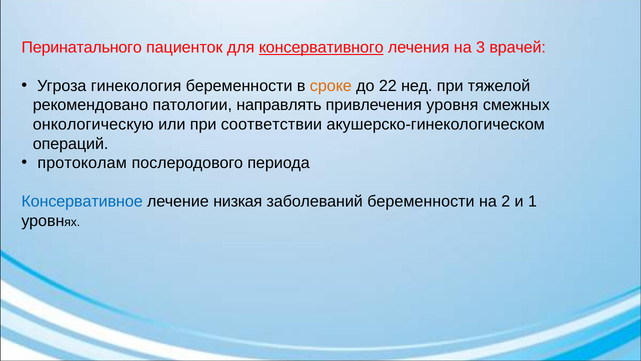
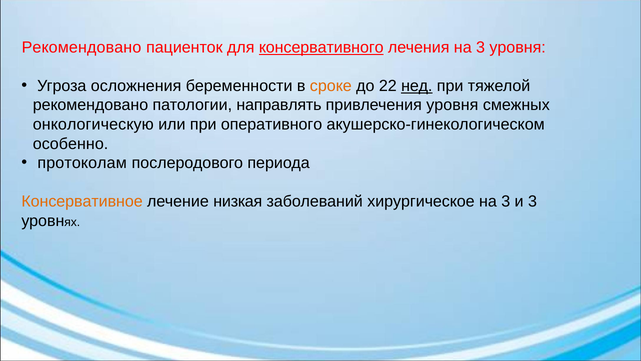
Перинатального at (82, 47): Перинатального -> Рекомендовано
3 врачей: врачей -> уровня
гинекология: гинекология -> осложнения
нед underline: none -> present
соответствии: соответствии -> оперативного
операций: операций -> особенно
Консервативное colour: blue -> orange
заболеваний беременности: беременности -> хирургическое
2 at (506, 201): 2 -> 3
и 1: 1 -> 3
